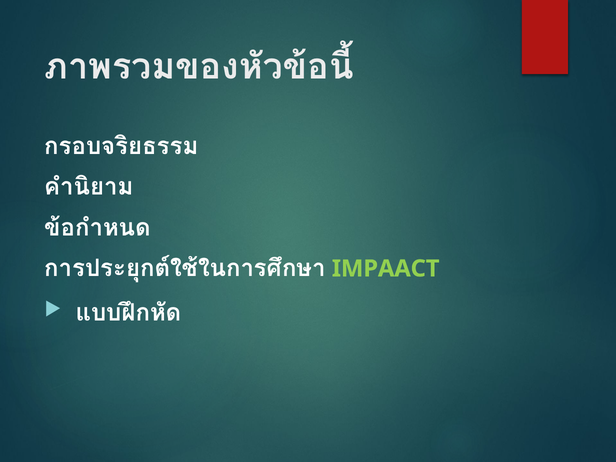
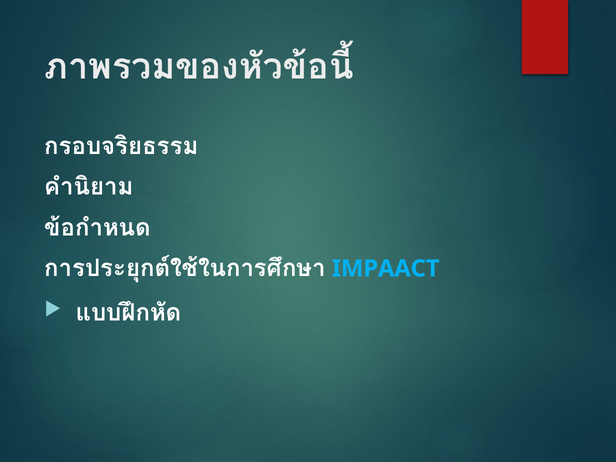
IMPAACT colour: light green -> light blue
